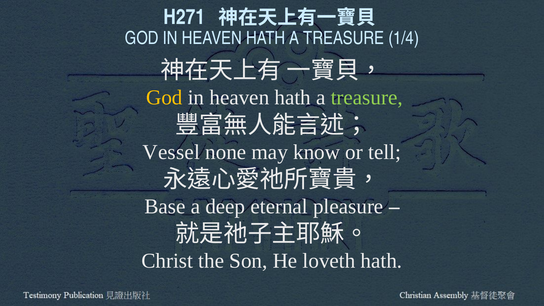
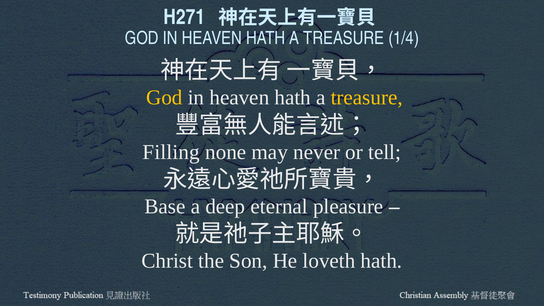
treasure at (367, 98) colour: light green -> yellow
Vessel: Vessel -> Filling
know: know -> never
